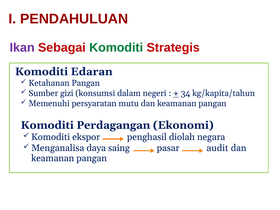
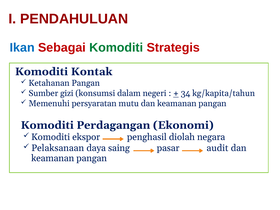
Ikan colour: purple -> blue
Edaran: Edaran -> Kontak
Menganalisa: Menganalisa -> Pelaksanaan
